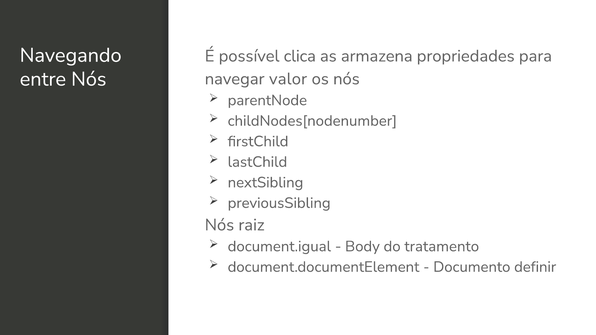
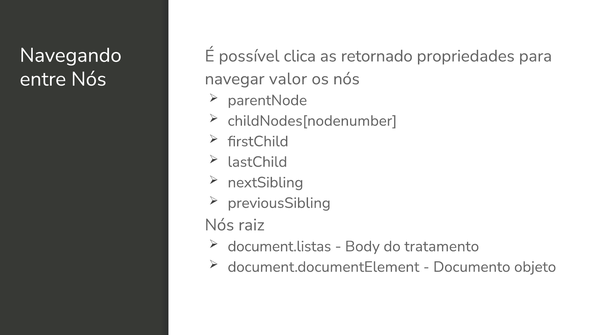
armazena: armazena -> retornado
document.igual: document.igual -> document.listas
definir: definir -> objeto
